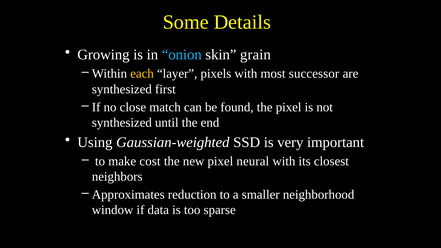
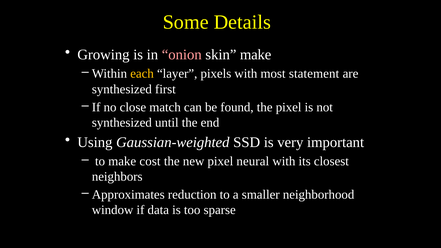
onion colour: light blue -> pink
skin grain: grain -> make
successor: successor -> statement
